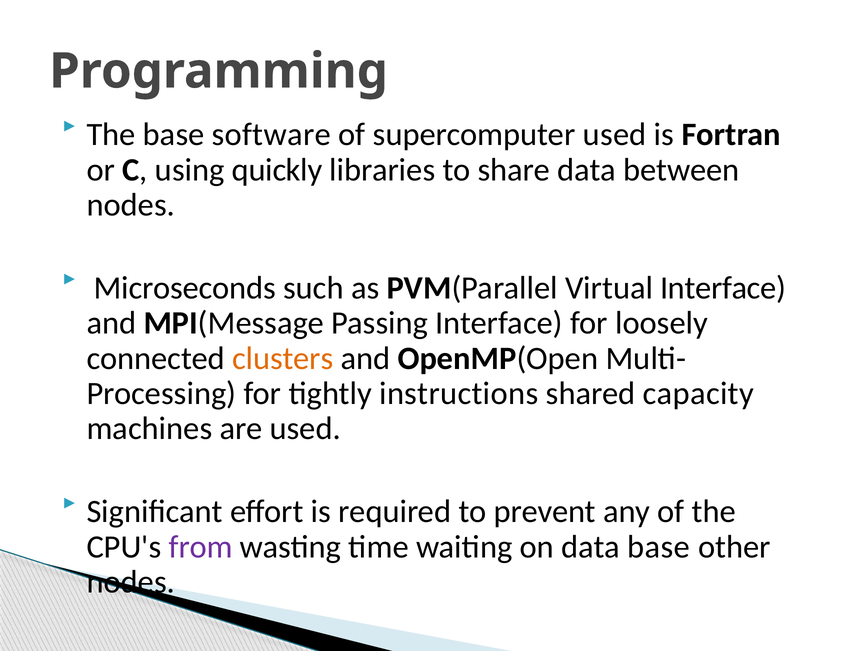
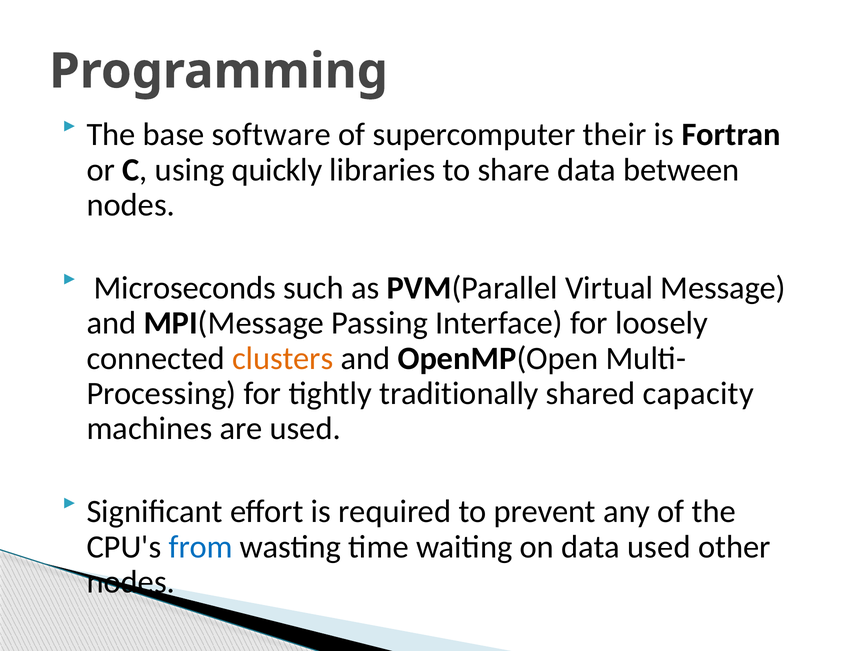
supercomputer used: used -> their
Virtual Interface: Interface -> Message
instructions: instructions -> traditionally
from colour: purple -> blue
data base: base -> used
